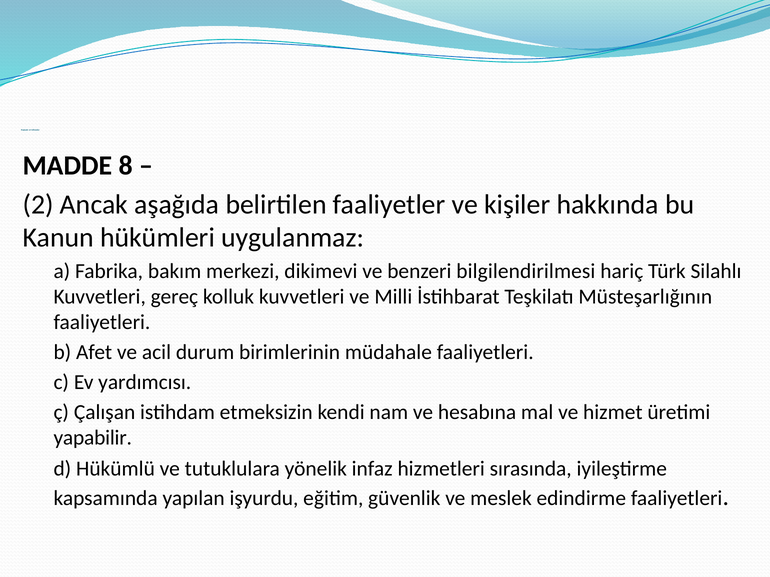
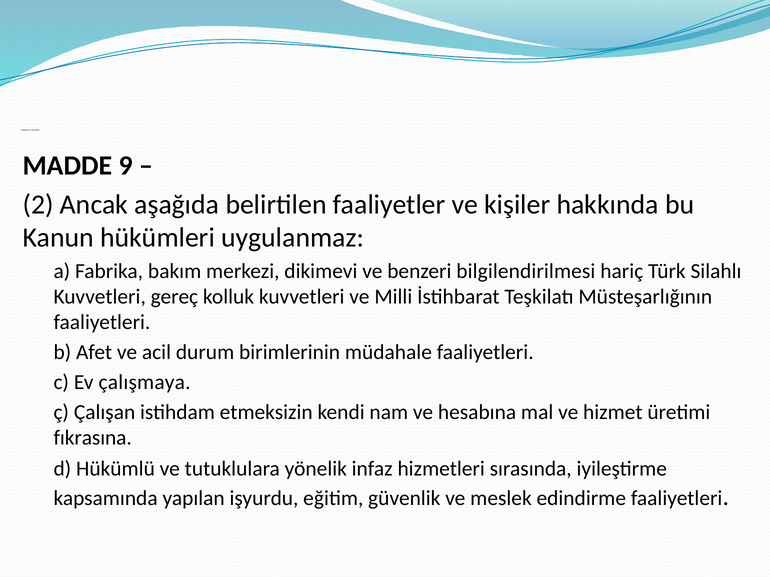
8: 8 -> 9
yardımcısı: yardımcısı -> çalışmaya
yapabilir: yapabilir -> fıkrasına
